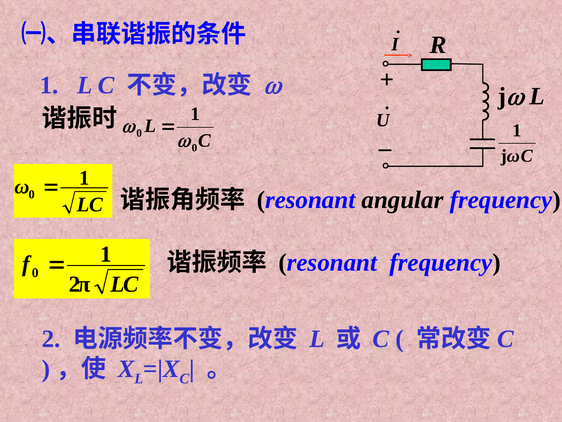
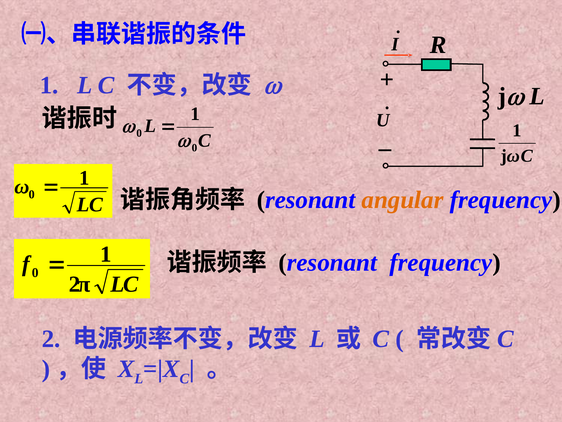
angular colour: black -> orange
